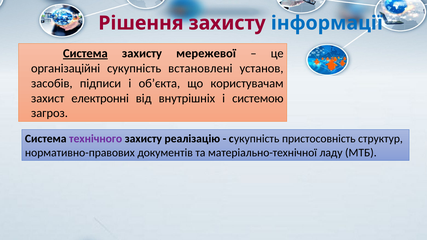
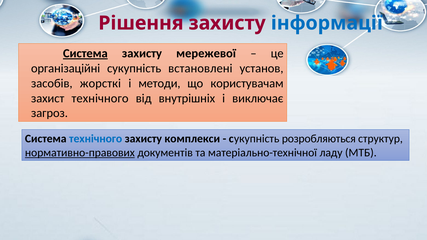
підписи: підписи -> жорсткі
обʼєкта: обʼєкта -> методи
захист електронні: електронні -> технічного
системою: системою -> виключає
технічного at (96, 139) colour: purple -> blue
реалізацію: реалізацію -> комплекси
пристосовність: пристосовність -> розробляються
нормативно-правових underline: none -> present
